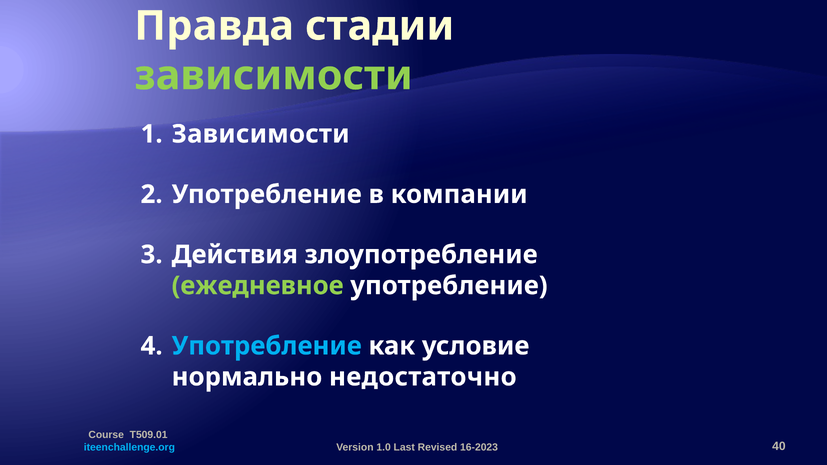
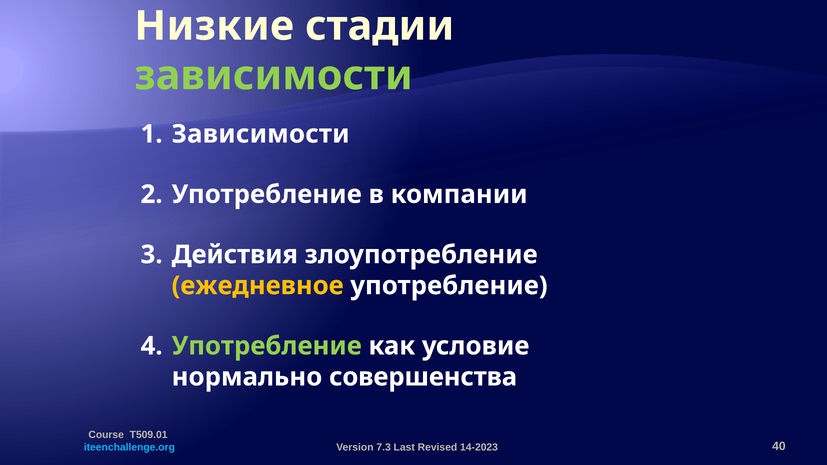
Правда: Правда -> Низкие
ежедневное colour: light green -> yellow
Употребление at (267, 346) colour: light blue -> light green
недостаточно: недостаточно -> совершенства
1.0: 1.0 -> 7.3
16-2023: 16-2023 -> 14-2023
